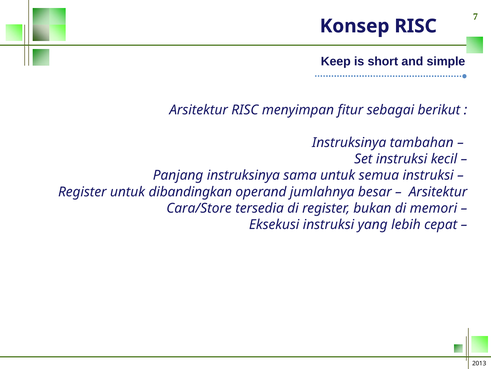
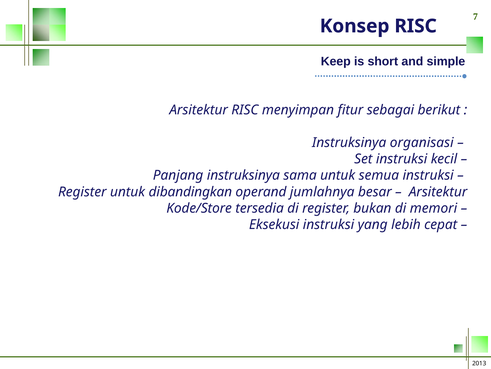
tambahan: tambahan -> organisasi
Cara/Store: Cara/Store -> Kode/Store
